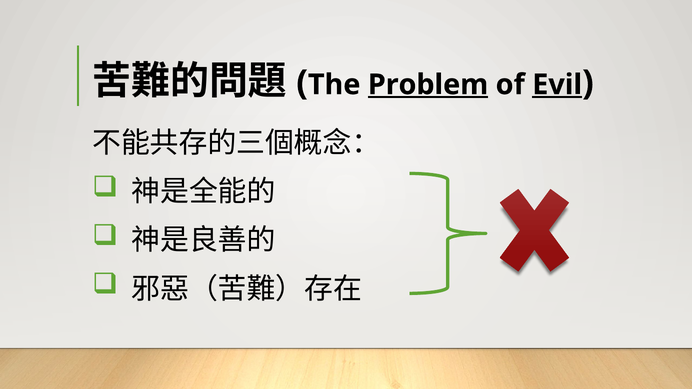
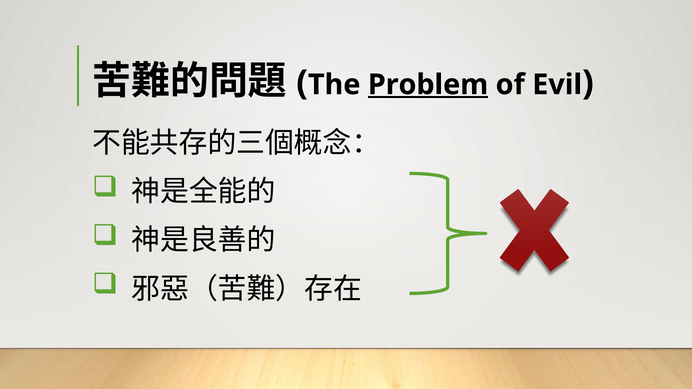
Evil underline: present -> none
